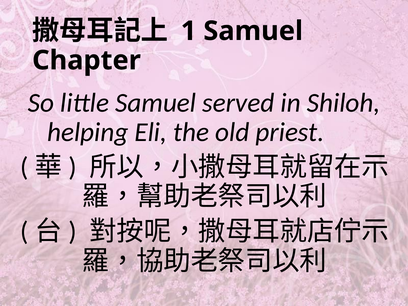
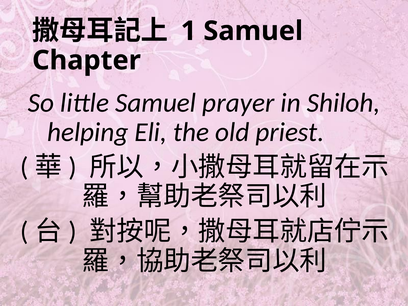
served: served -> prayer
